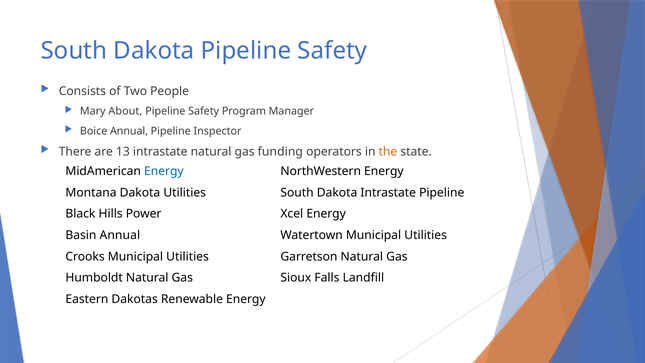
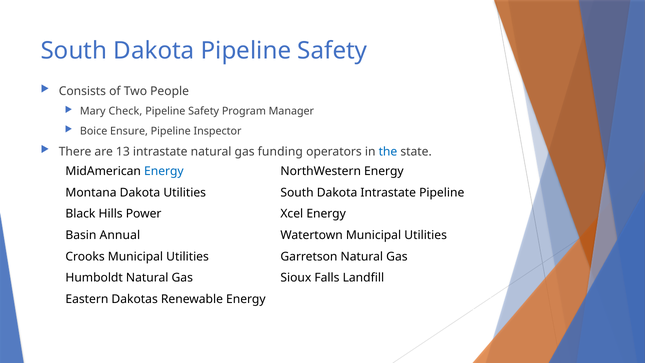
About: About -> Check
Boice Annual: Annual -> Ensure
the colour: orange -> blue
